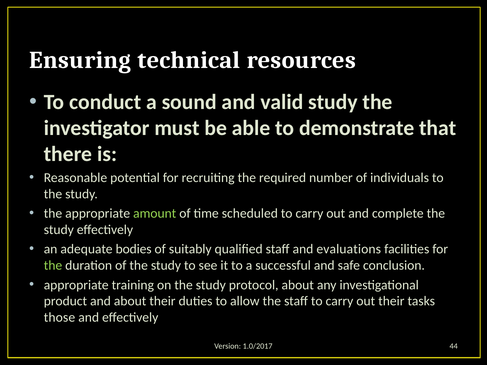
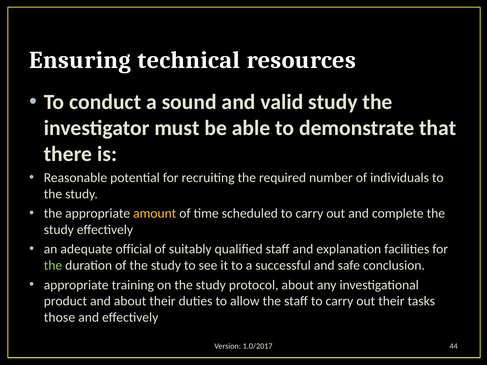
amount colour: light green -> yellow
bodies: bodies -> official
evaluations: evaluations -> explanation
